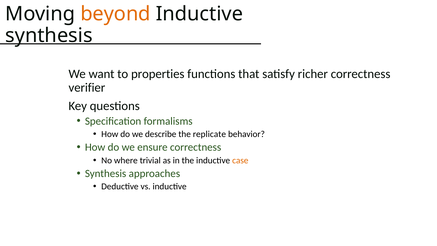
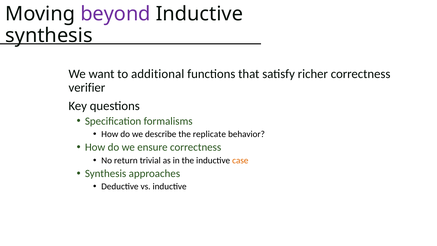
beyond colour: orange -> purple
properties: properties -> additional
where: where -> return
